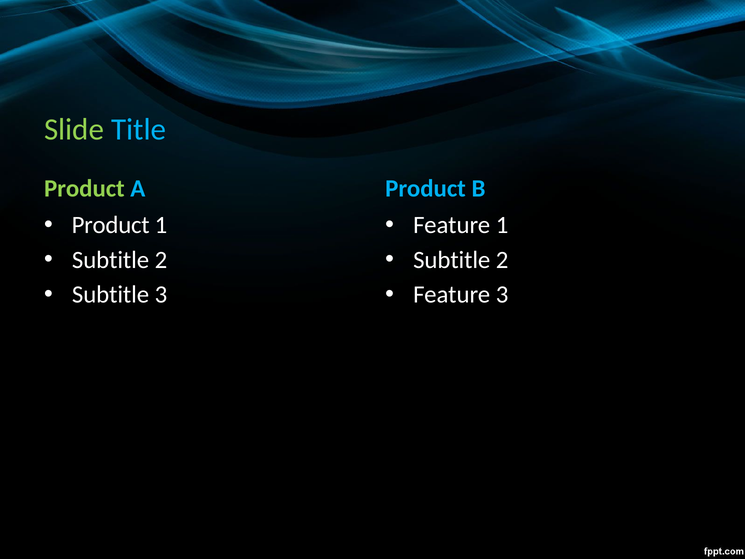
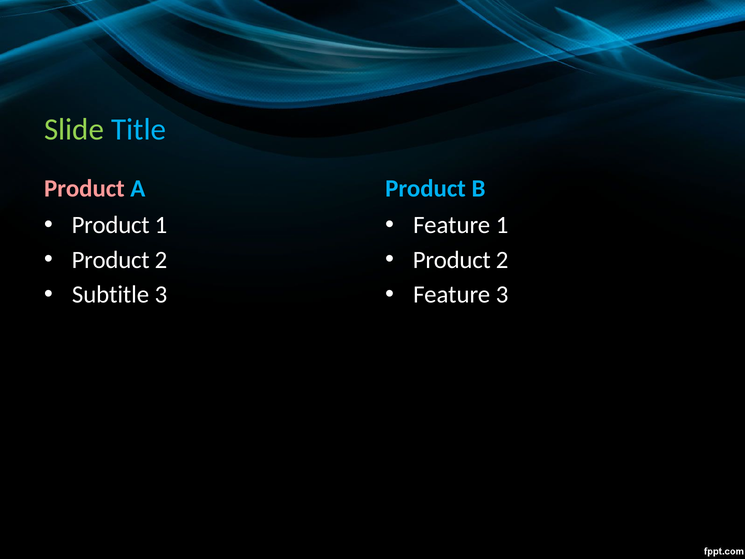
Product at (84, 189) colour: light green -> pink
Subtitle at (111, 260): Subtitle -> Product
Subtitle at (452, 260): Subtitle -> Product
